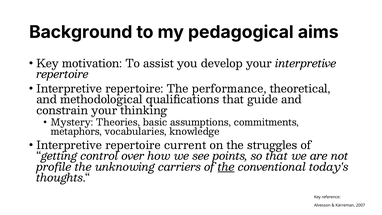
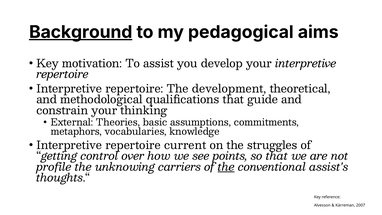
Background underline: none -> present
performance: performance -> development
Mystery: Mystery -> External
today's: today's -> assist's
